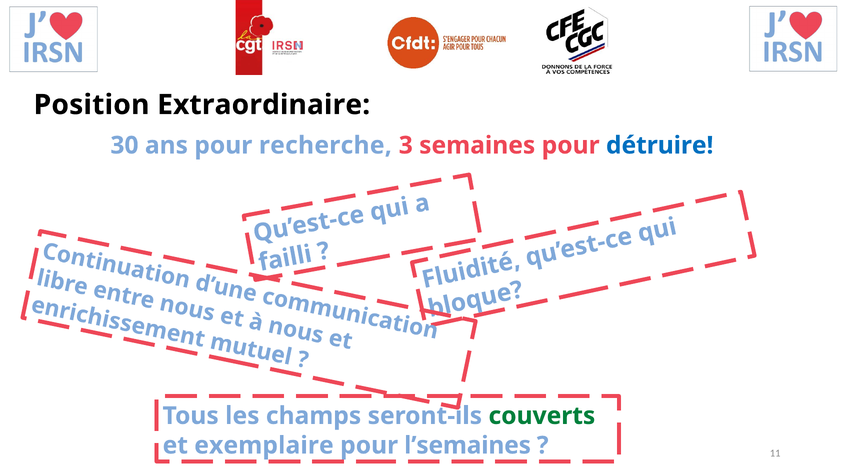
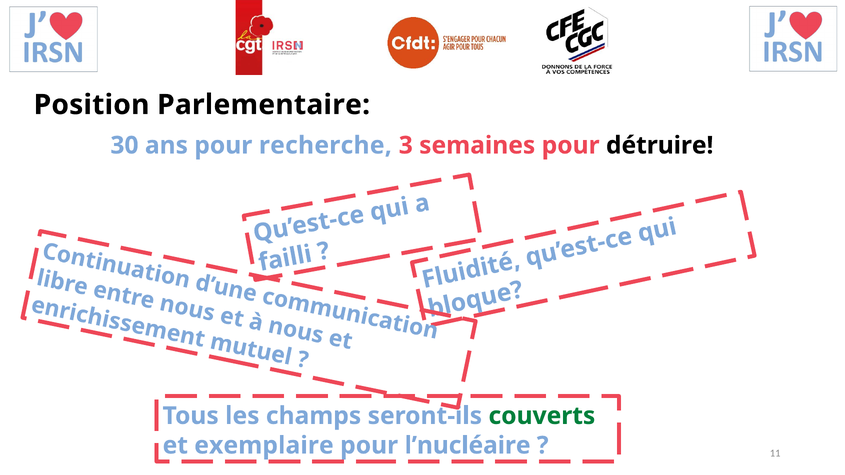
Extraordinaire: Extraordinaire -> Parlementaire
détruire colour: blue -> black
l’semaines: l’semaines -> l’nucléaire
